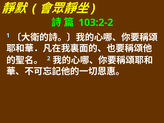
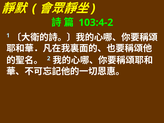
103:2-2: 103:2-2 -> 103:4-2
